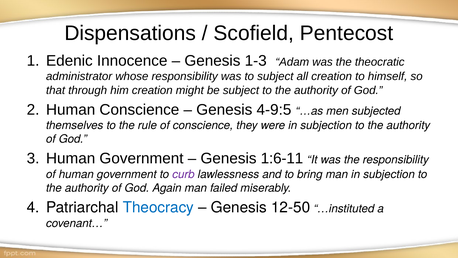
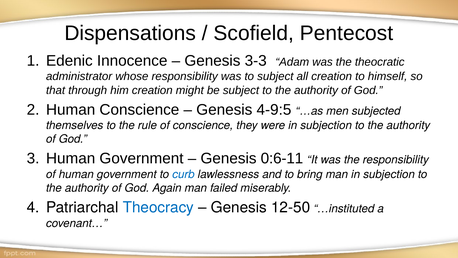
1-3: 1-3 -> 3-3
1:6-11: 1:6-11 -> 0:6-11
curb colour: purple -> blue
